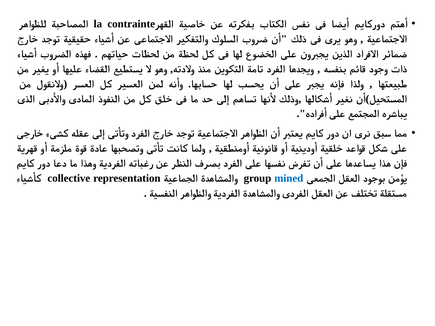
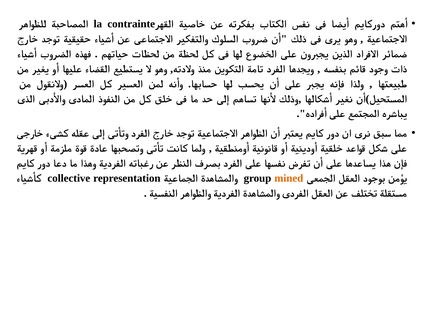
mined colour: blue -> orange
